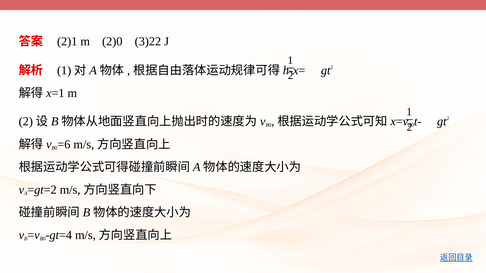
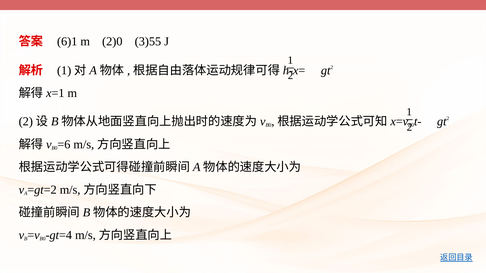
2)1: 2)1 -> 6)1
3)22: 3)22 -> 3)55
